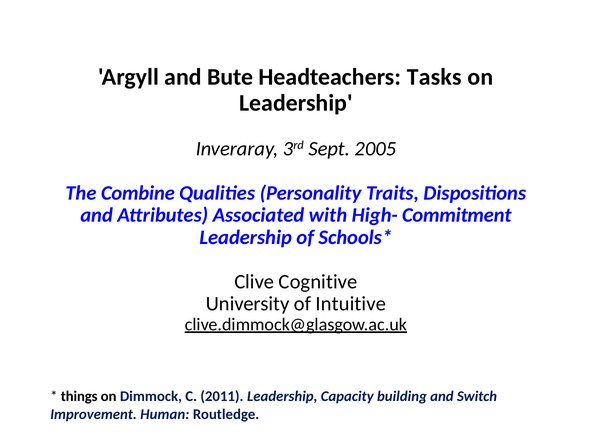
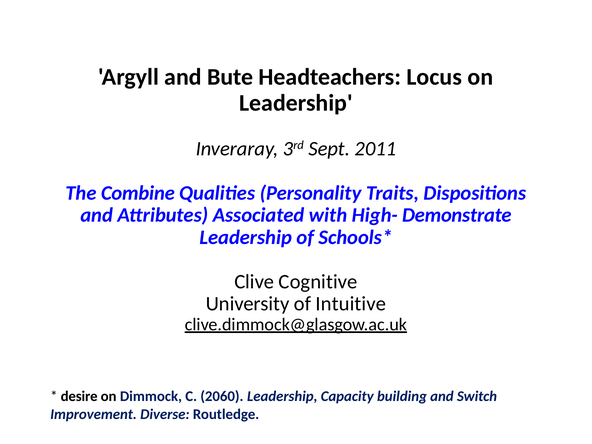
Tasks: Tasks -> Locus
2005: 2005 -> 2011
Commitment: Commitment -> Demonstrate
things: things -> desire
2011: 2011 -> 2060
Human: Human -> Diverse
